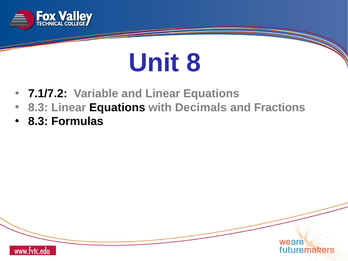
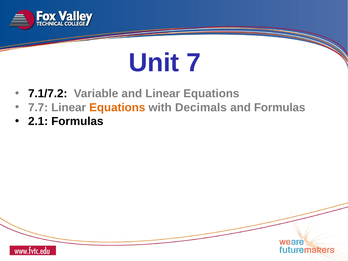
8: 8 -> 7
8.3 at (38, 107): 8.3 -> 7.7
Equations at (117, 107) colour: black -> orange
and Fractions: Fractions -> Formulas
8.3 at (38, 121): 8.3 -> 2.1
